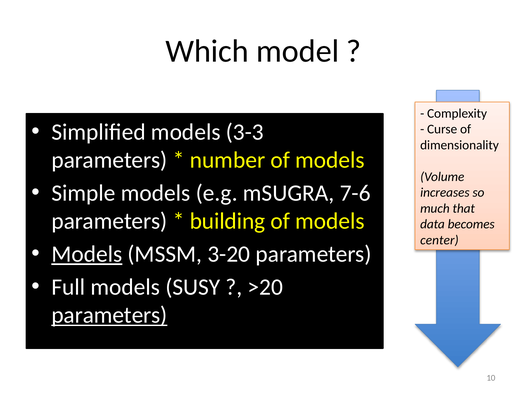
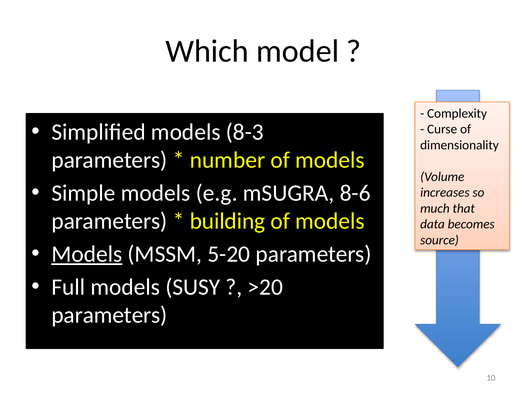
3-3: 3-3 -> 8-3
7-6: 7-6 -> 8-6
center: center -> source
3-20: 3-20 -> 5-20
parameters at (109, 315) underline: present -> none
